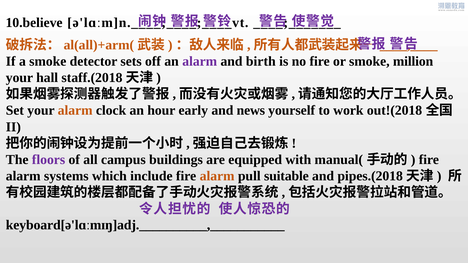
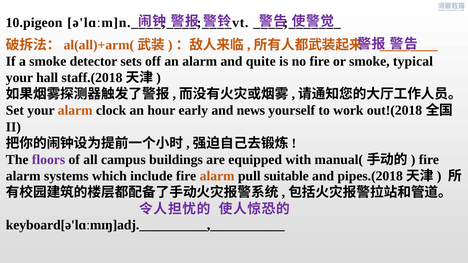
10.believe: 10.believe -> 10.pigeon
alarm at (200, 61) colour: purple -> black
birth: birth -> quite
million: million -> typical
